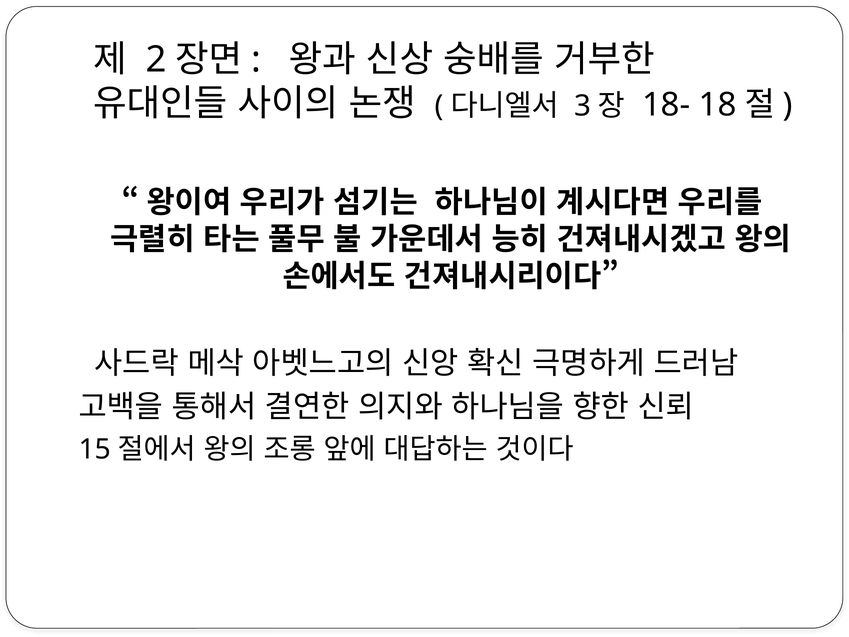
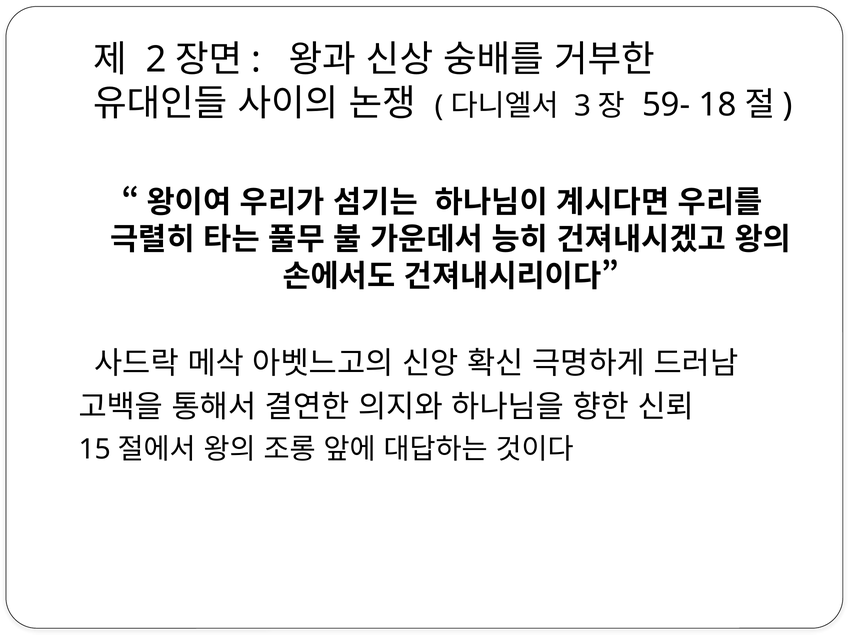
18-: 18- -> 59-
